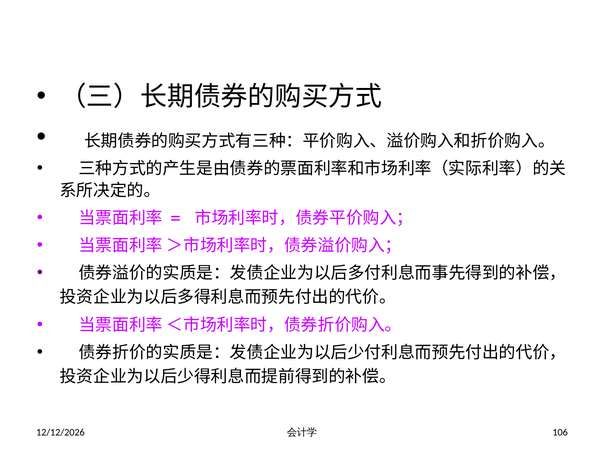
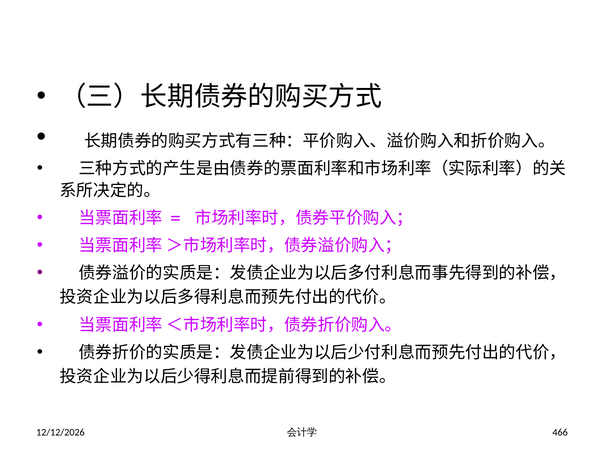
106: 106 -> 466
